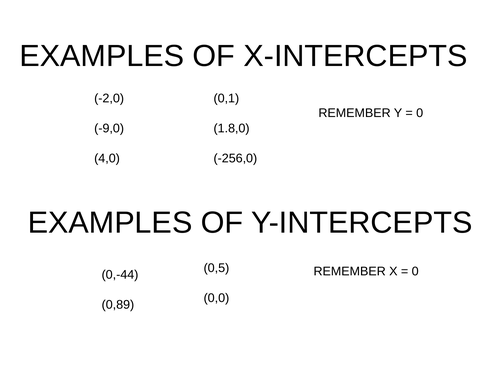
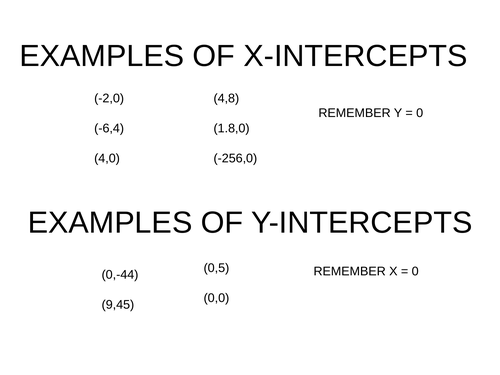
0,1: 0,1 -> 4,8
-9,0: -9,0 -> -6,4
0,89: 0,89 -> 9,45
